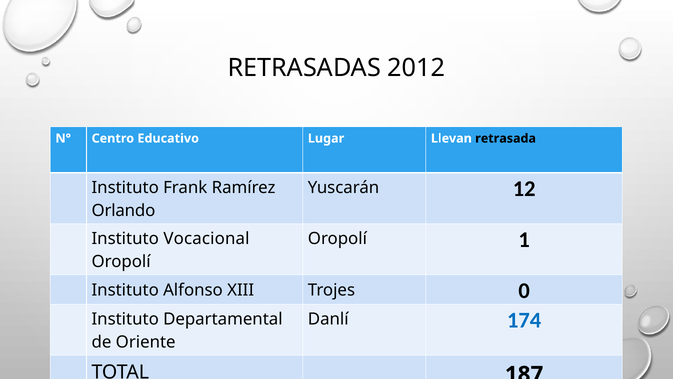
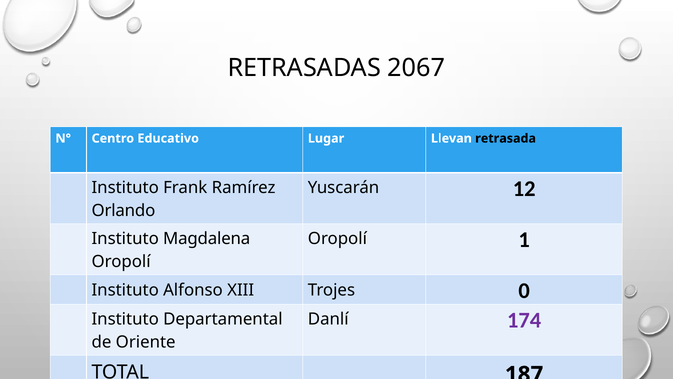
2012: 2012 -> 2067
Vocacional: Vocacional -> Magdalena
174 colour: blue -> purple
